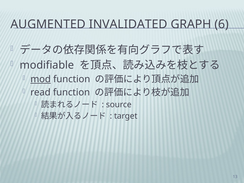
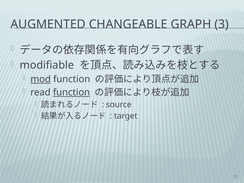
INVALIDATED: INVALIDATED -> CHANGEABLE
6: 6 -> 3
function at (72, 92) underline: none -> present
